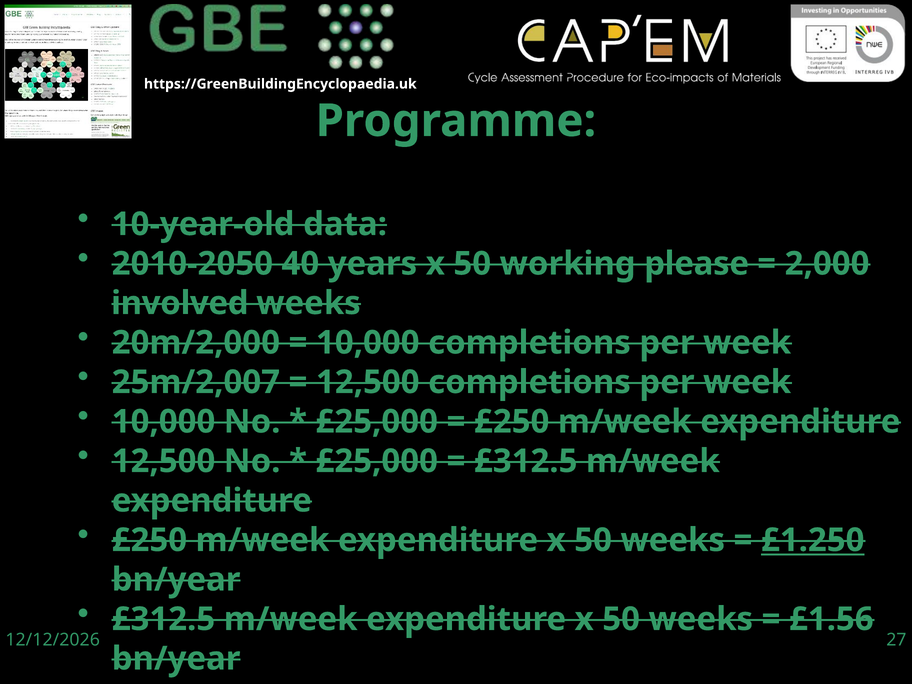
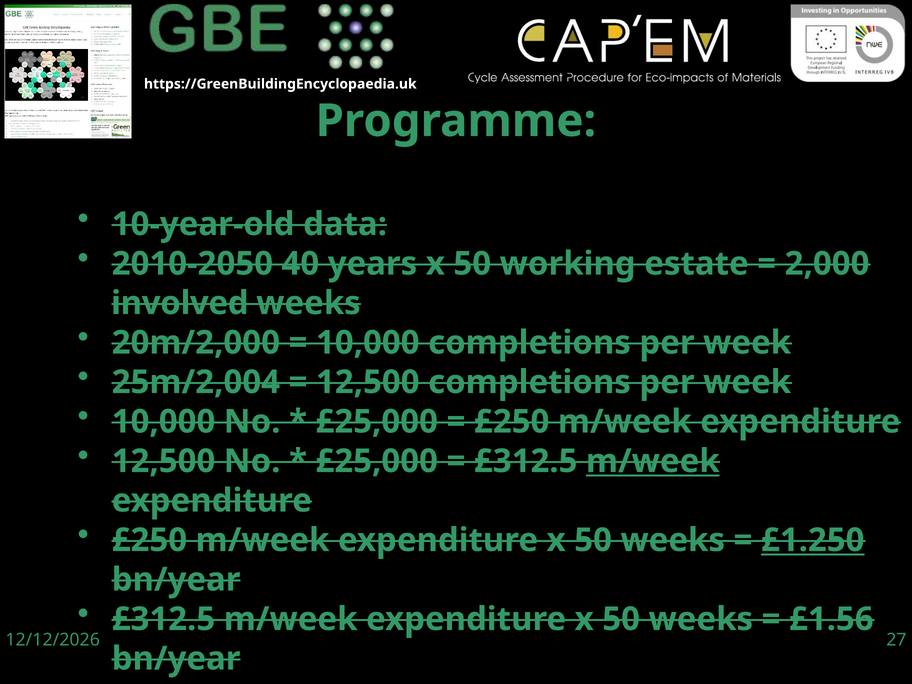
please: please -> estate
25m/2,007: 25m/2,007 -> 25m/2,004
m/week at (653, 461) underline: none -> present
